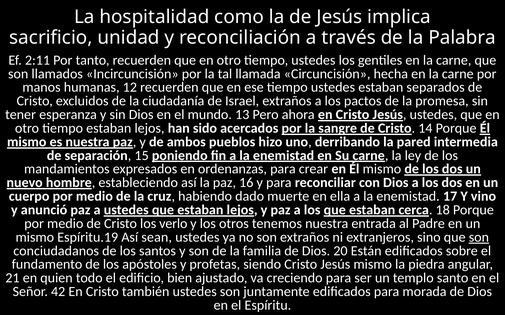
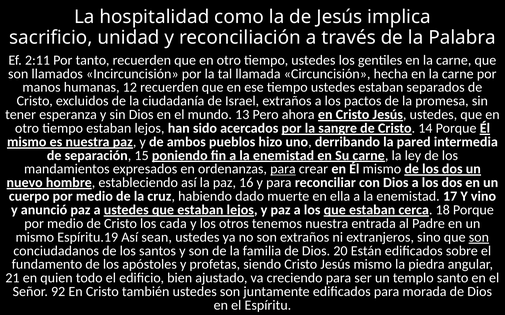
para at (283, 169) underline: none -> present
verlo: verlo -> cada
42: 42 -> 92
